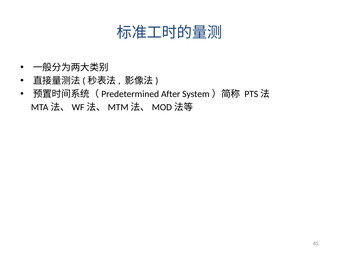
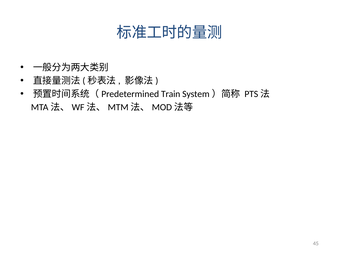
After: After -> Train
